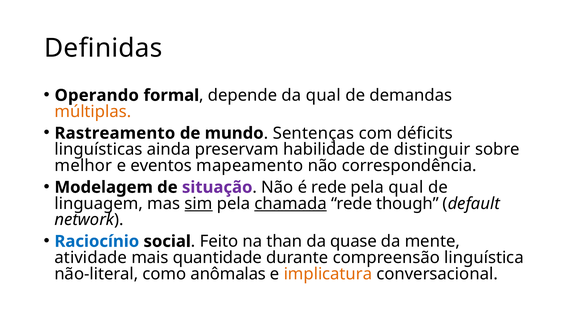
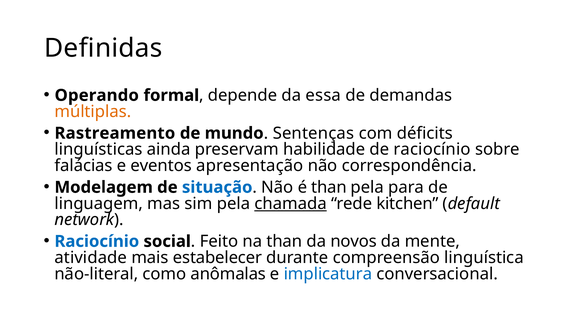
da qual: qual -> essa
de distinguir: distinguir -> raciocínio
melhor: melhor -> falácias
mapeamento: mapeamento -> apresentação
situação colour: purple -> blue
é rede: rede -> than
pela qual: qual -> para
sim underline: present -> none
though: though -> kitchen
quase: quase -> novos
quantidade: quantidade -> estabelecer
implicatura colour: orange -> blue
